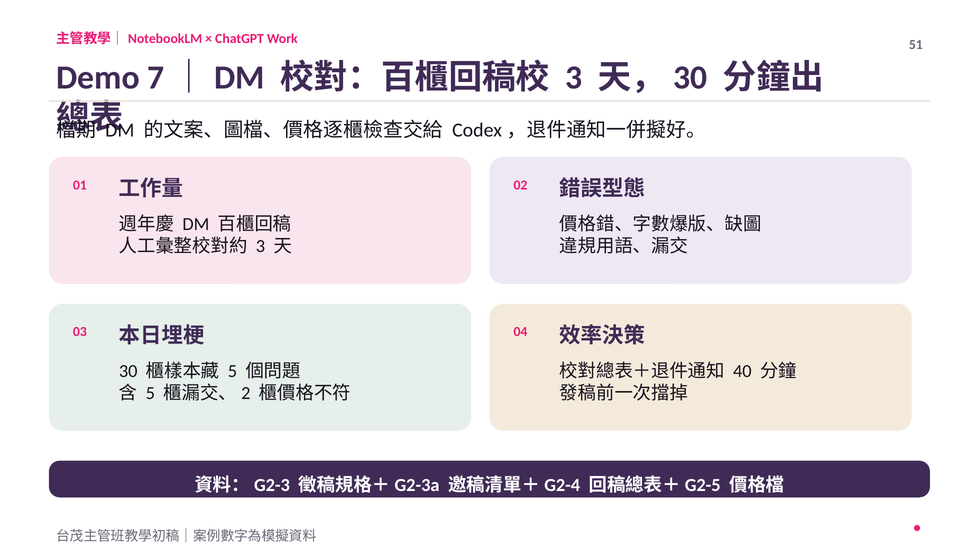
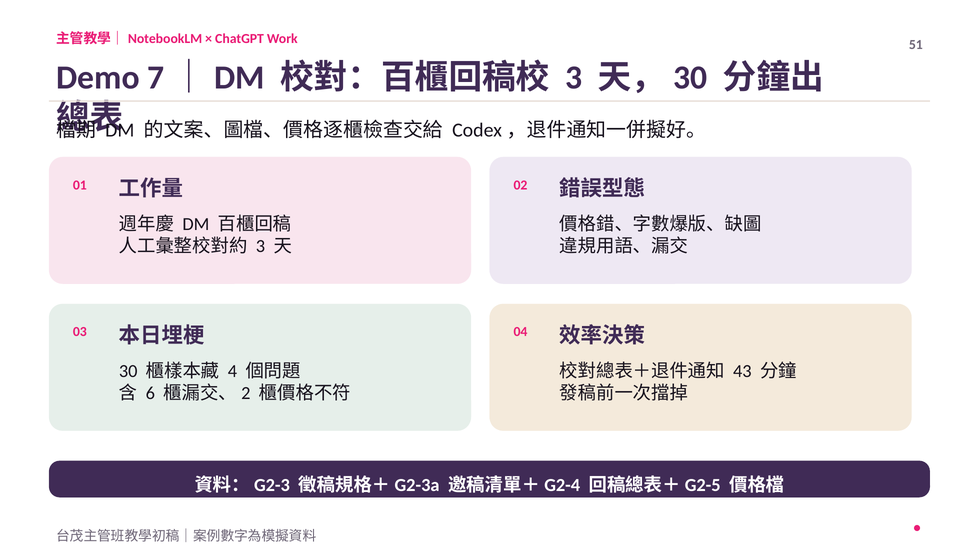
5 at (232, 371): 5 -> 4
40: 40 -> 43
5 at (150, 393): 5 -> 6
